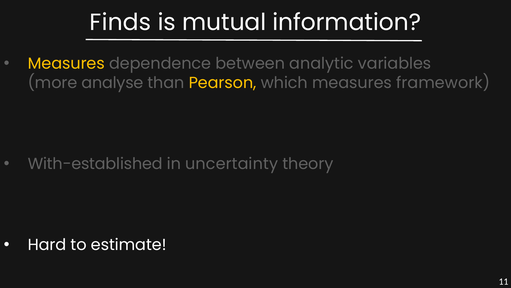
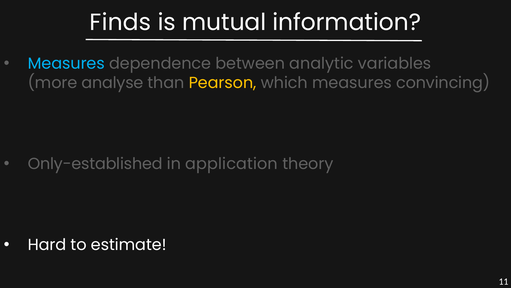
Measures at (66, 64) colour: yellow -> light blue
framework: framework -> convincing
With-established: With-established -> Only-established
uncertainty: uncertainty -> application
